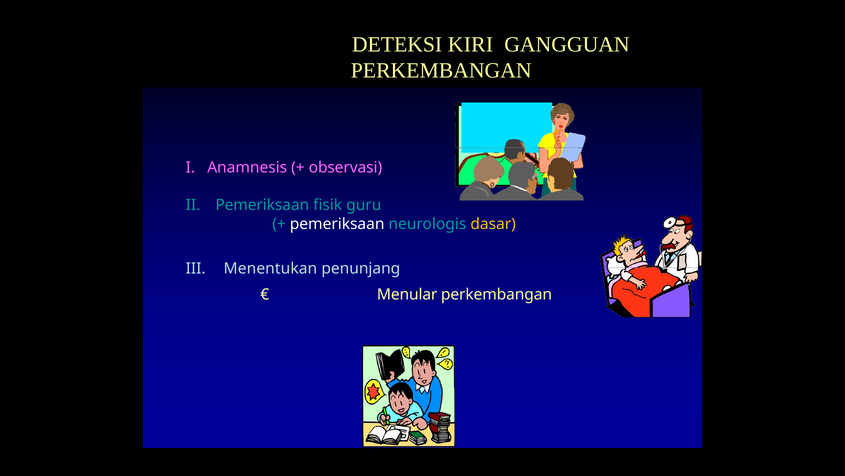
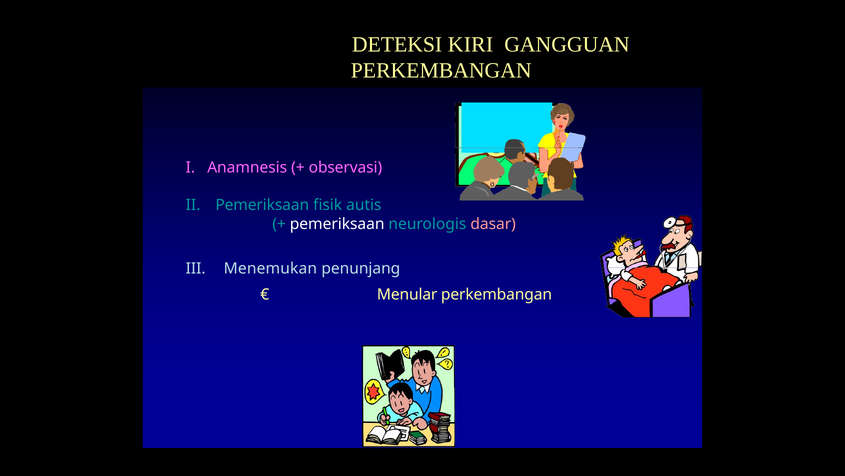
guru: guru -> autis
dasar colour: yellow -> pink
Menentukan: Menentukan -> Menemukan
